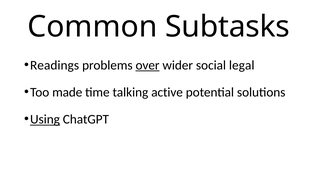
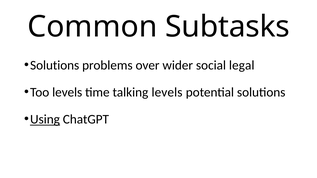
Readings at (55, 65): Readings -> Solutions
over underline: present -> none
Too made: made -> levels
talking active: active -> levels
